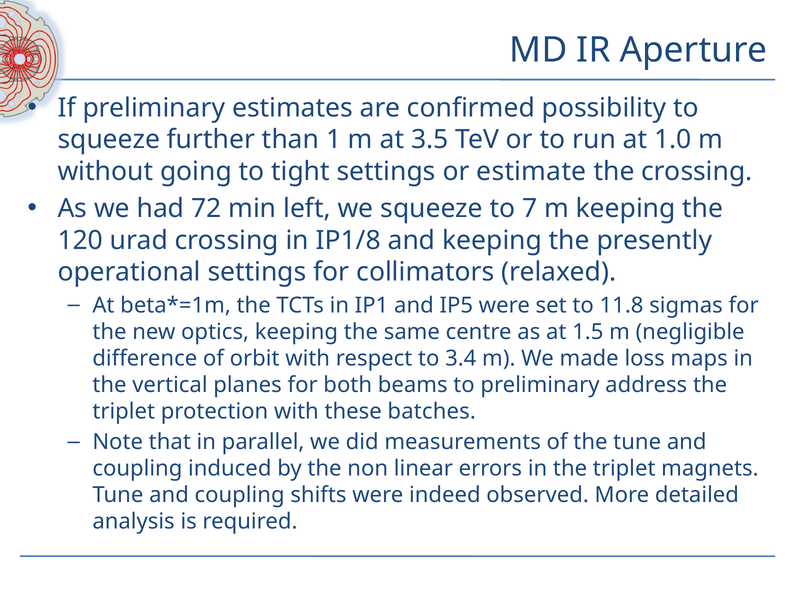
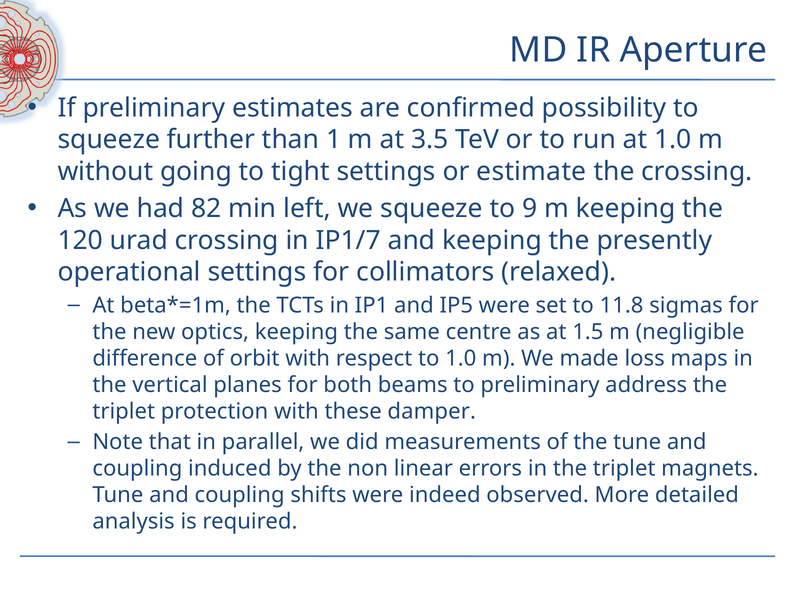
72: 72 -> 82
7: 7 -> 9
IP1/8: IP1/8 -> IP1/7
to 3.4: 3.4 -> 1.0
batches: batches -> damper
